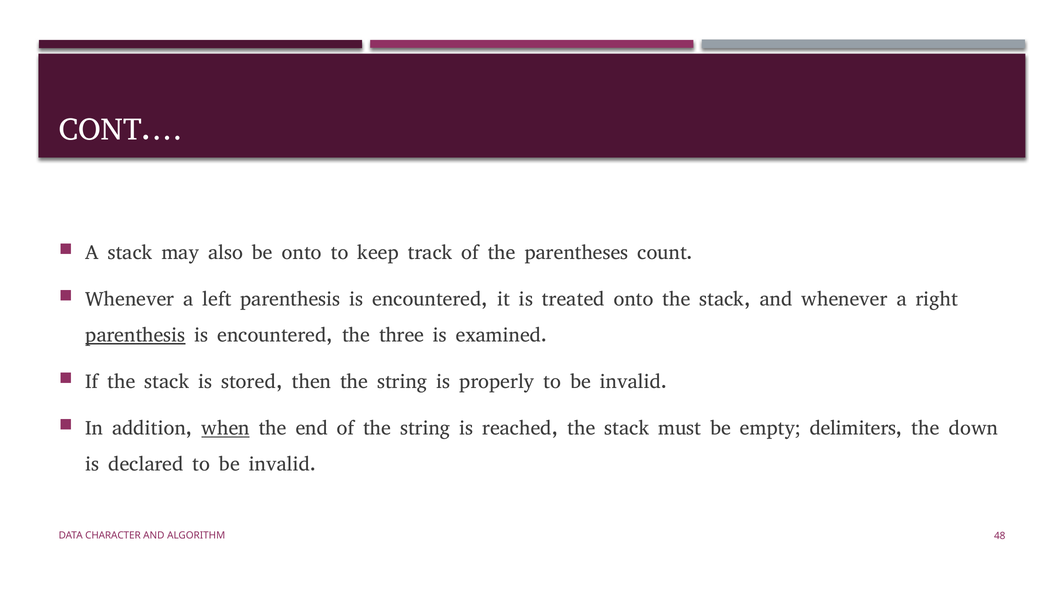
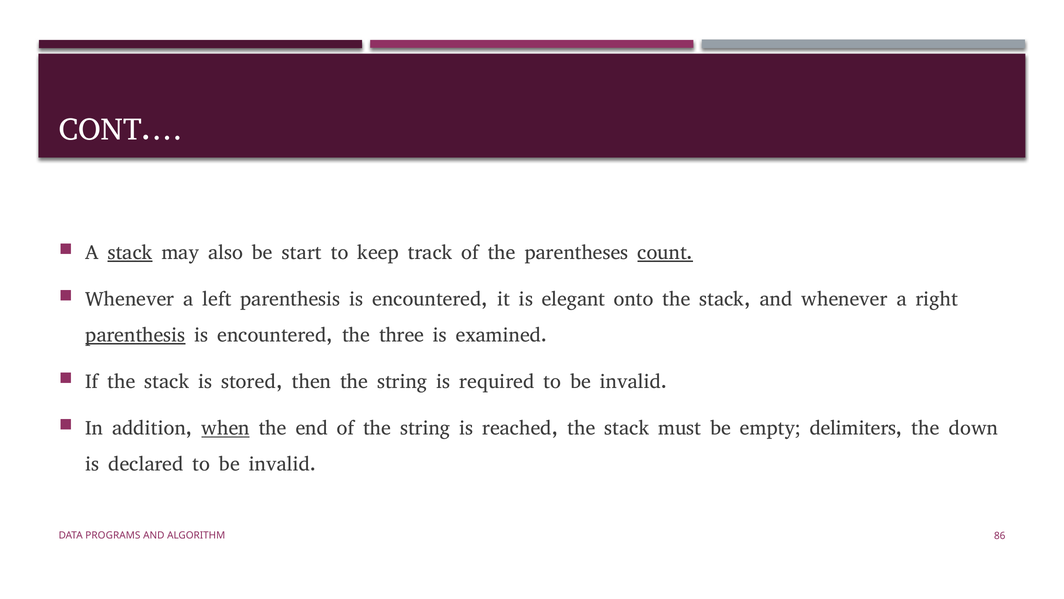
stack at (130, 252) underline: none -> present
be onto: onto -> start
count underline: none -> present
treated: treated -> elegant
properly: properly -> required
CHARACTER: CHARACTER -> PROGRAMS
48: 48 -> 86
